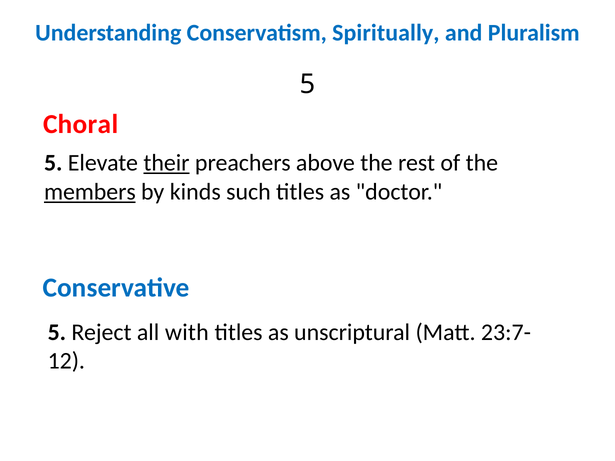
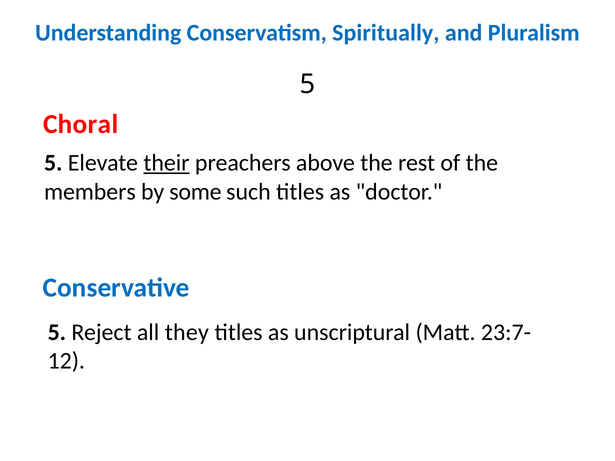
members underline: present -> none
kinds: kinds -> some
with: with -> they
